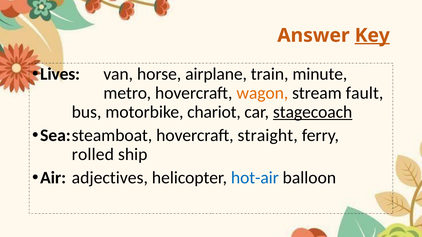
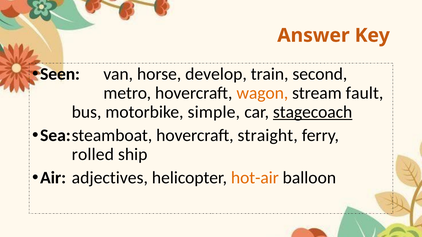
Key underline: present -> none
Lives: Lives -> Seen
airplane: airplane -> develop
minute: minute -> second
chariot: chariot -> simple
hot-air colour: blue -> orange
